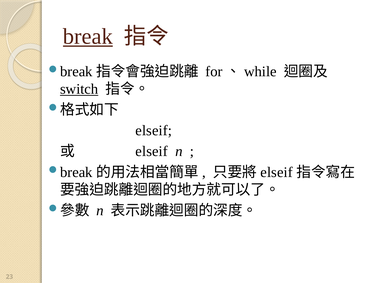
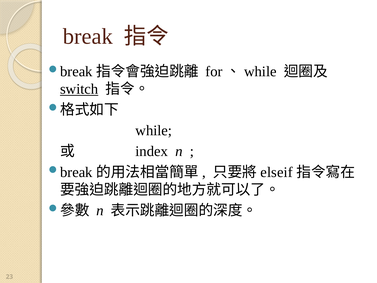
break underline: present -> none
elseif at (154, 131): elseif -> while
elseif at (152, 151): elseif -> index
